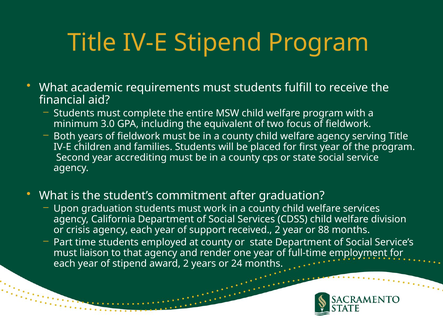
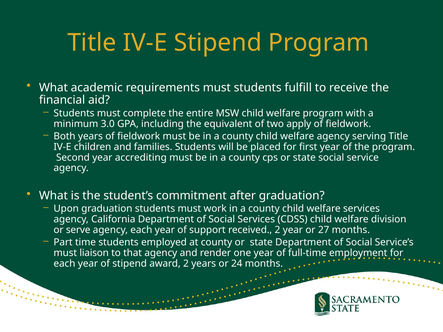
focus: focus -> apply
crisis: crisis -> serve
88: 88 -> 27
